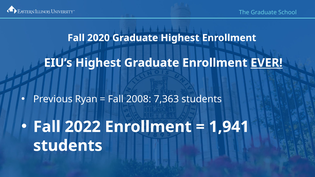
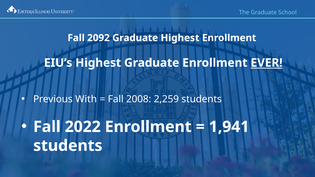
2020: 2020 -> 2092
Ryan: Ryan -> With
7,363: 7,363 -> 2,259
